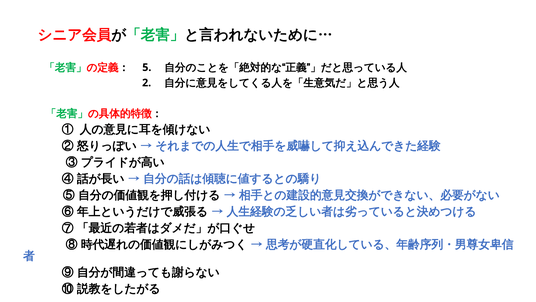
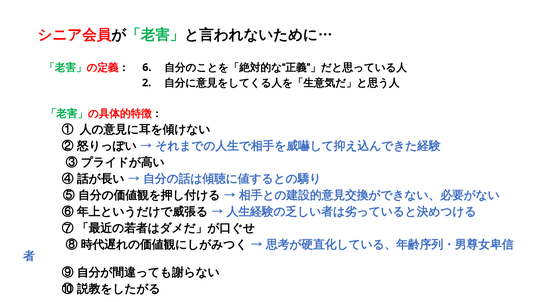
5: 5 -> 6
